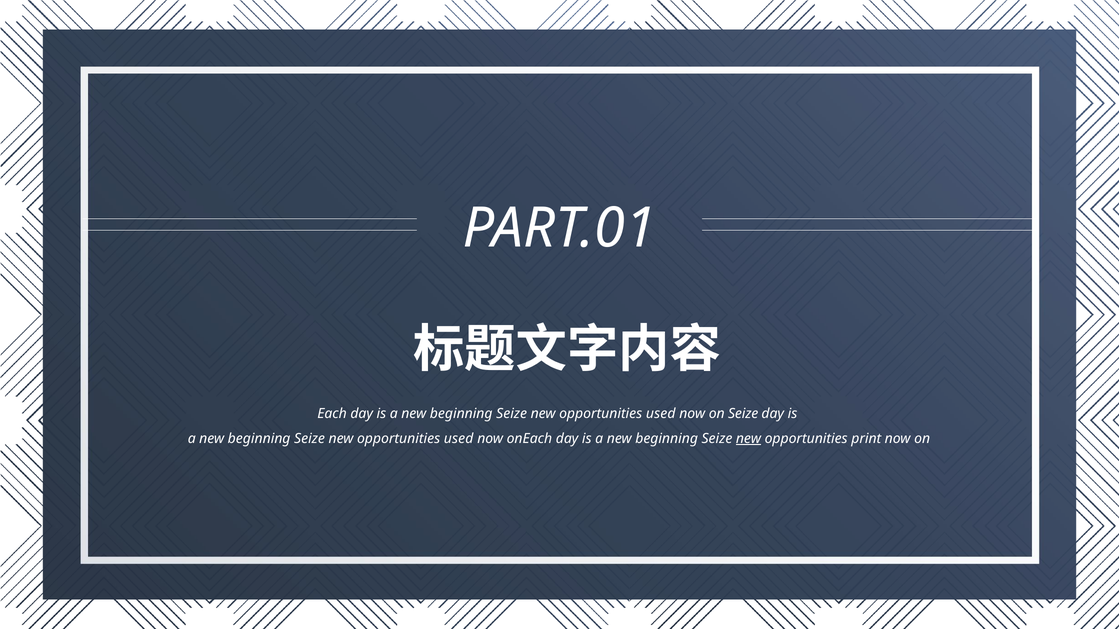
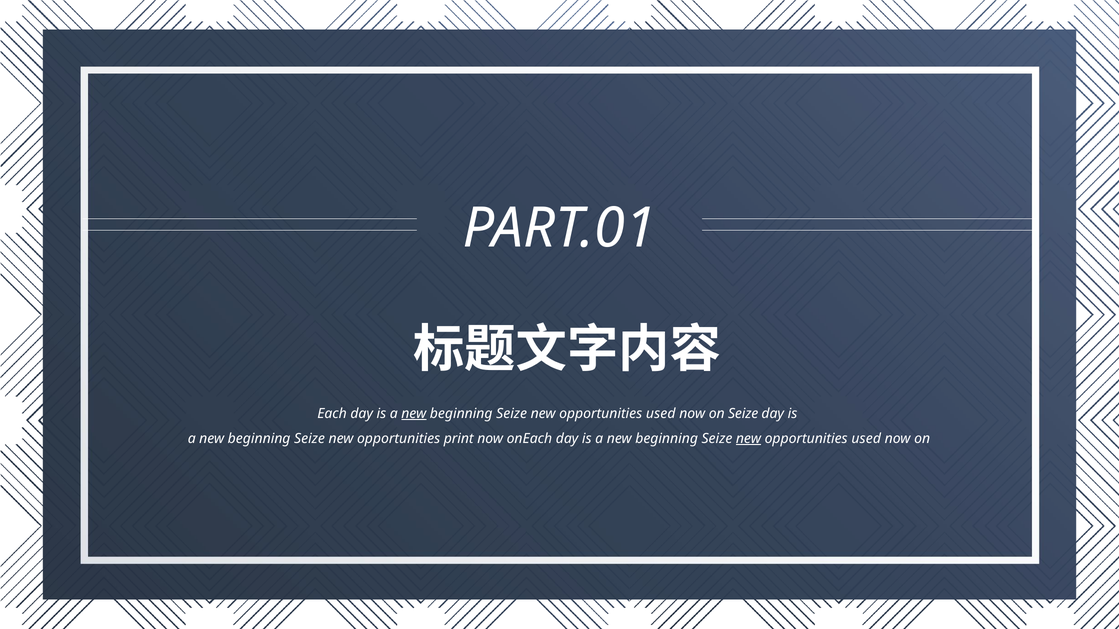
new at (414, 414) underline: none -> present
used at (459, 439): used -> print
print at (866, 439): print -> used
